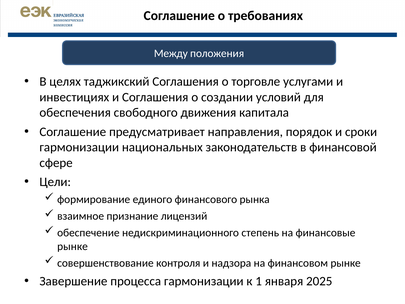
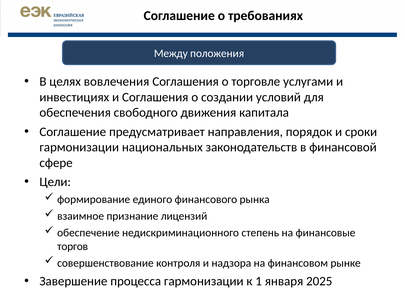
таджикский: таджикский -> вовлечения
рынке at (73, 246): рынке -> торгов
